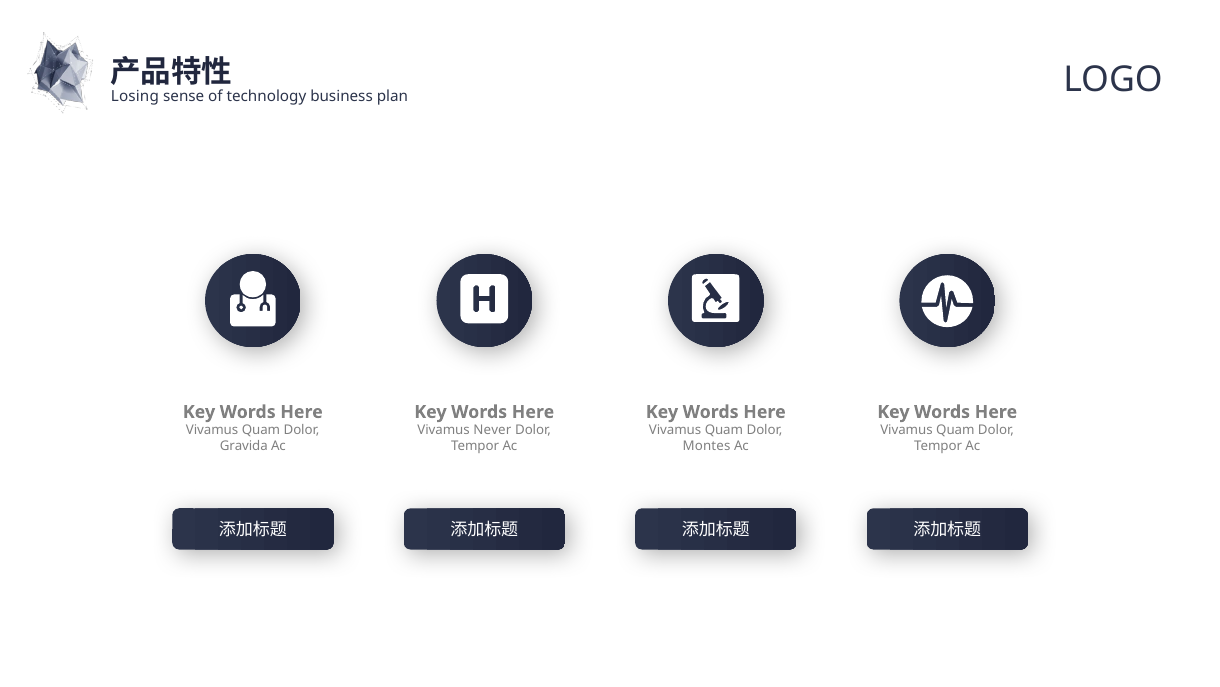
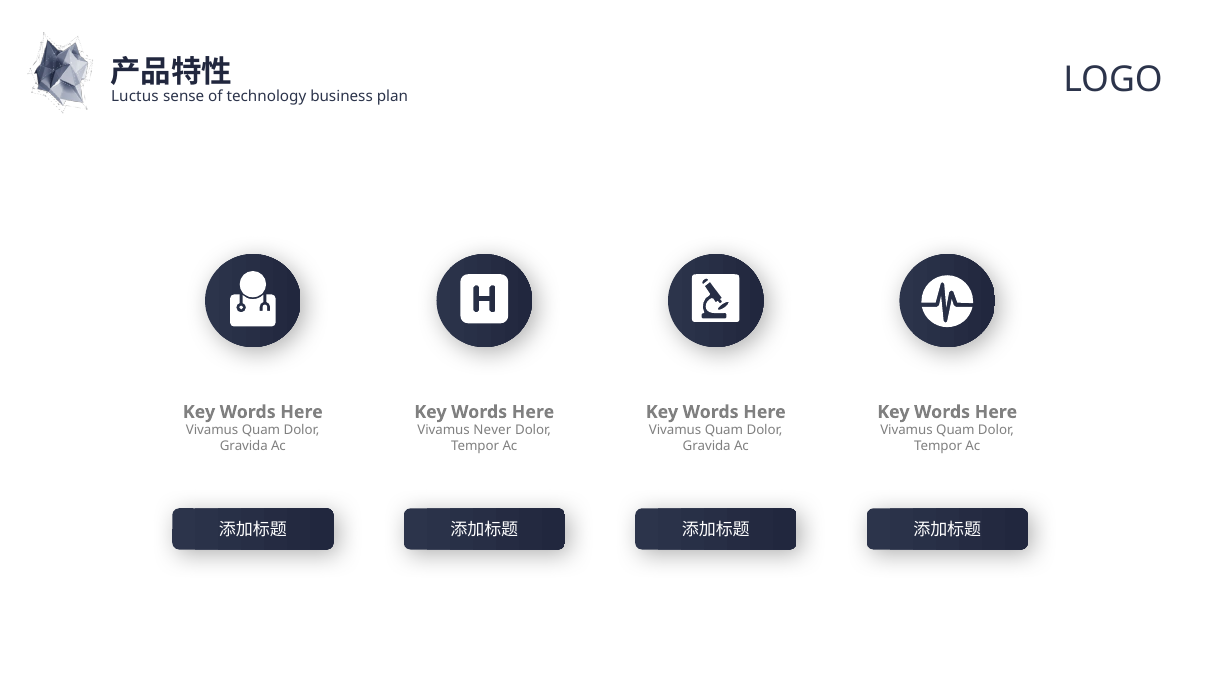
Losing: Losing -> Luctus
Montes at (707, 446): Montes -> Gravida
